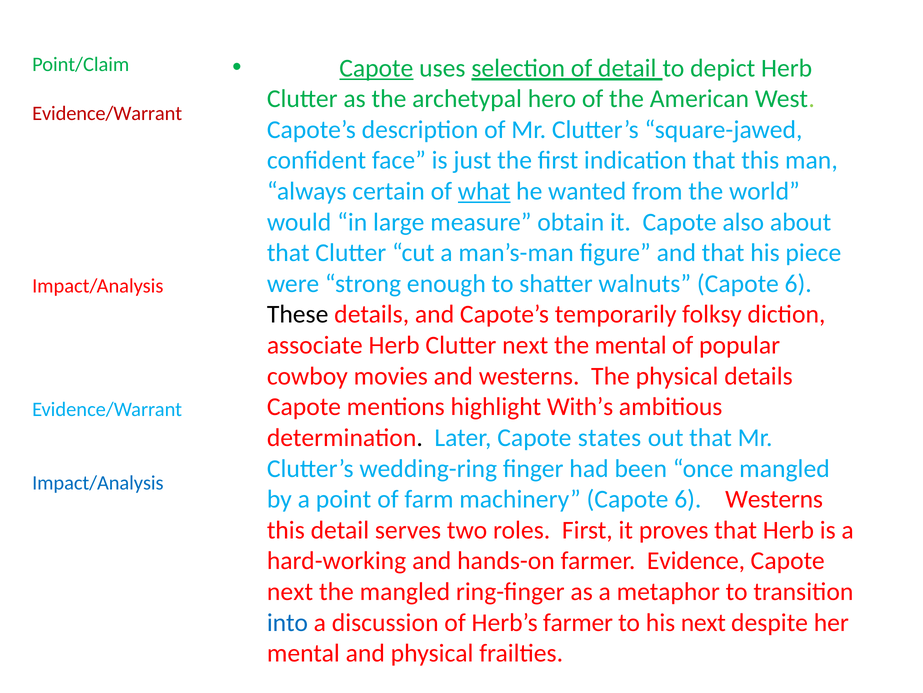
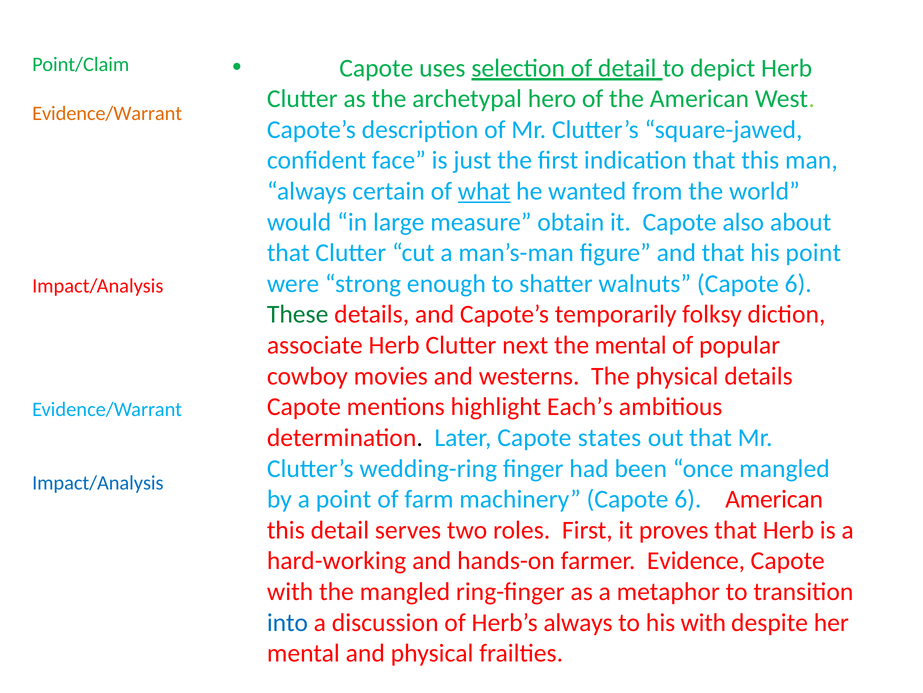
Capote at (376, 68) underline: present -> none
Evidence/Warrant at (107, 114) colour: red -> orange
his piece: piece -> point
These colour: black -> green
With’s: With’s -> Each’s
6 Westerns: Westerns -> American
next at (290, 591): next -> with
Herb’s farmer: farmer -> always
his next: next -> with
